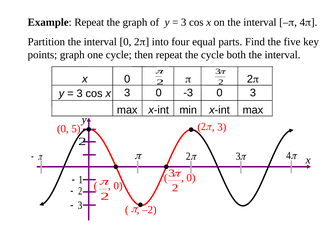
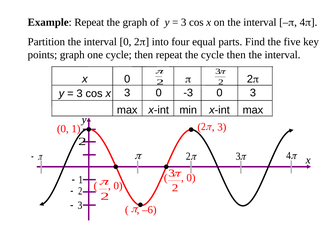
the cycle both: both -> then
0 5: 5 -> 1
–2: –2 -> –6
